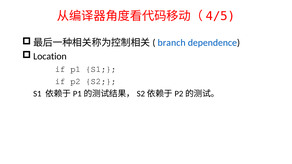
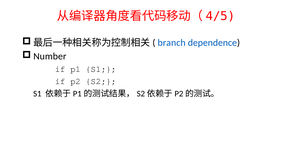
Location: Location -> Number
